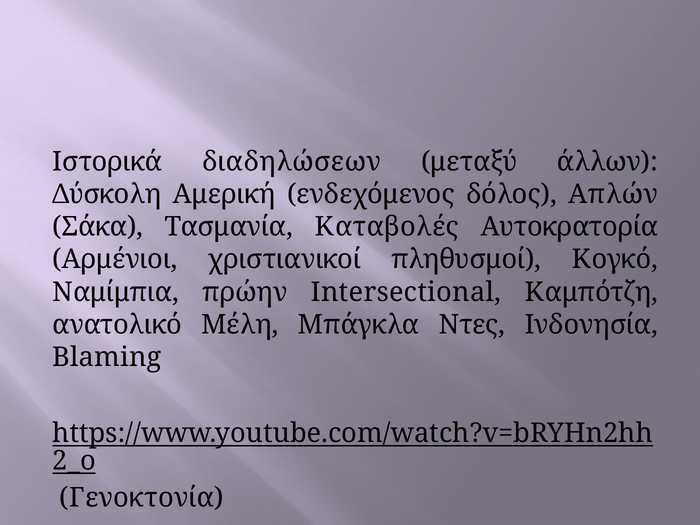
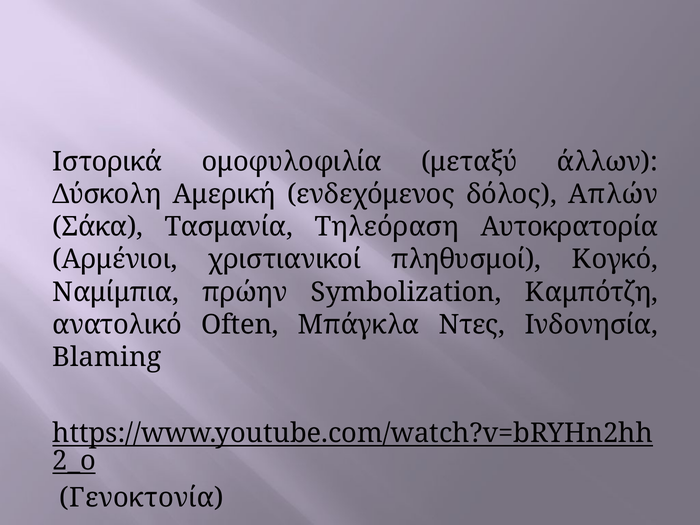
διαδηλώσεων: διαδηλώσεων -> ομοφυλοφιλία
Καταβολές: Καταβολές -> Τηλεόραση
Intersectional: Intersectional -> Symbolization
Μέλη: Μέλη -> Often
